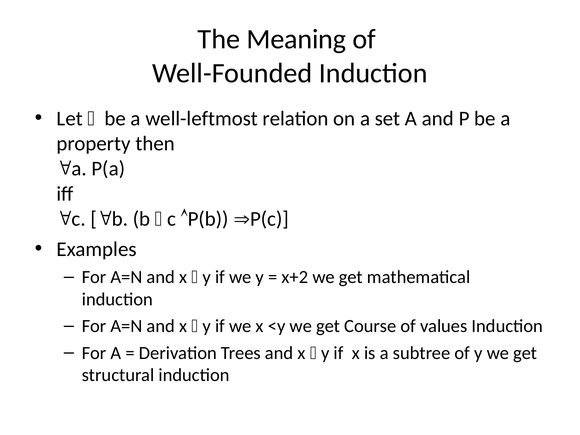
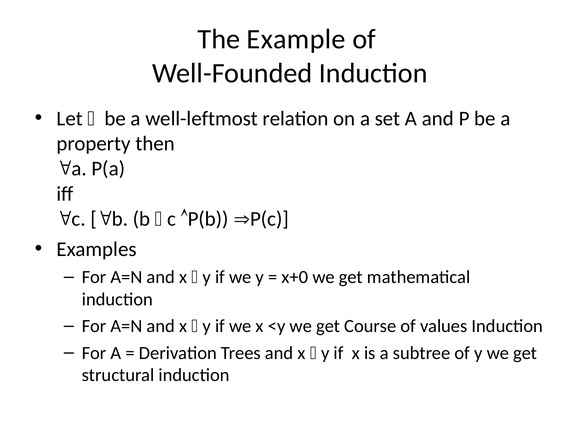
Meaning: Meaning -> Example
x+2: x+2 -> x+0
